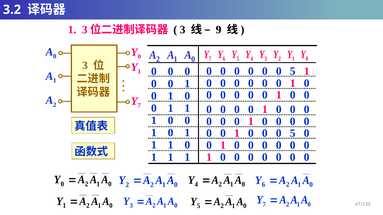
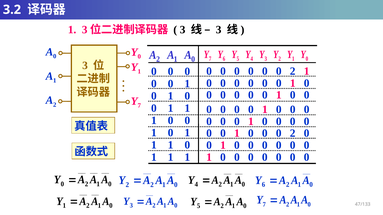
9 at (219, 30): 9 -> 3
5 at (293, 71): 5 -> 2
5 at (293, 134): 5 -> 2
